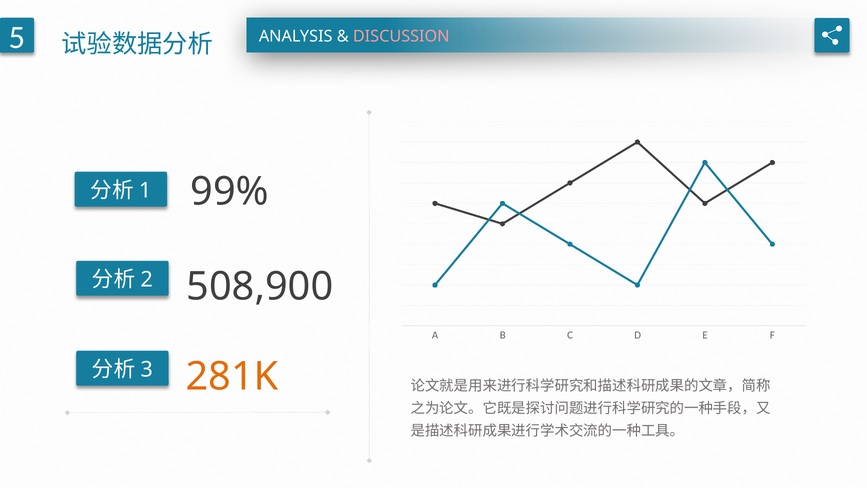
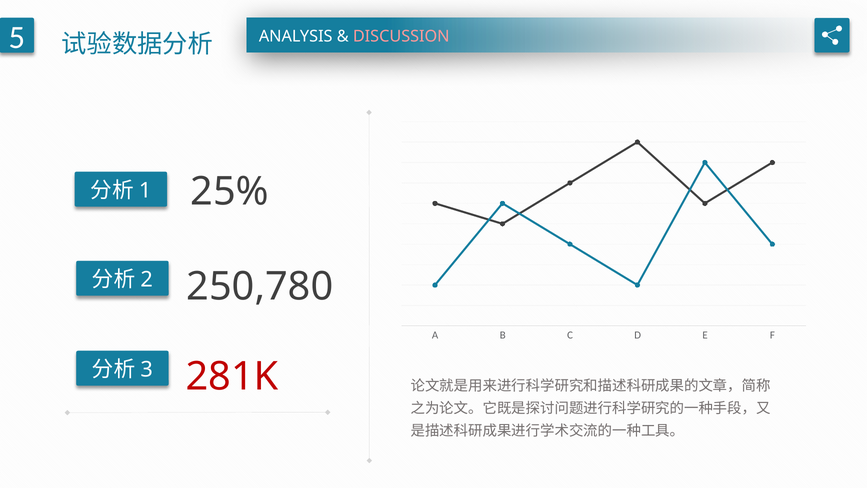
99%: 99% -> 25%
508,900: 508,900 -> 250,780
281K colour: orange -> red
